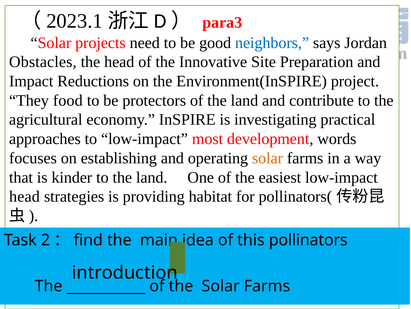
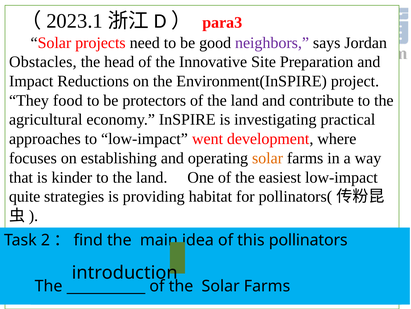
neighbors colour: blue -> purple
most: most -> went
words: words -> where
head at (24, 196): head -> quite
